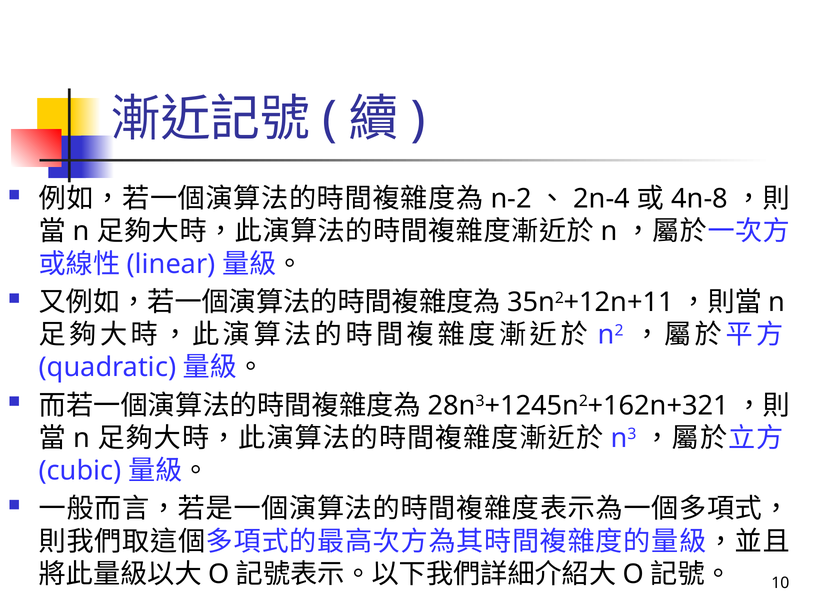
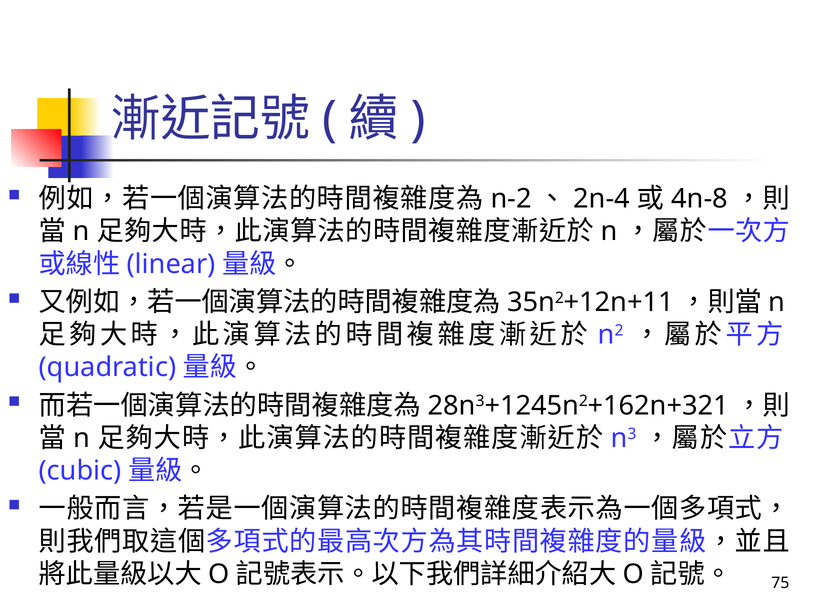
10: 10 -> 75
